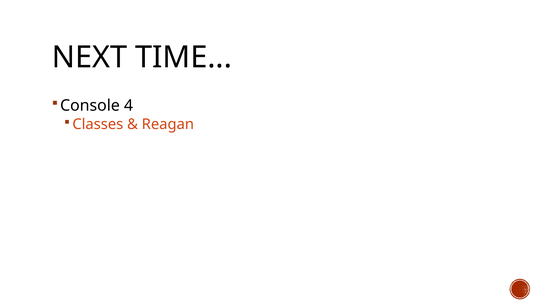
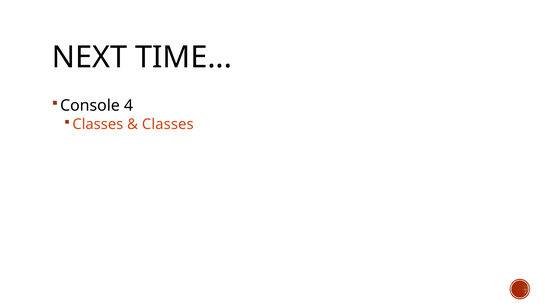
Reagan at (168, 124): Reagan -> Classes
